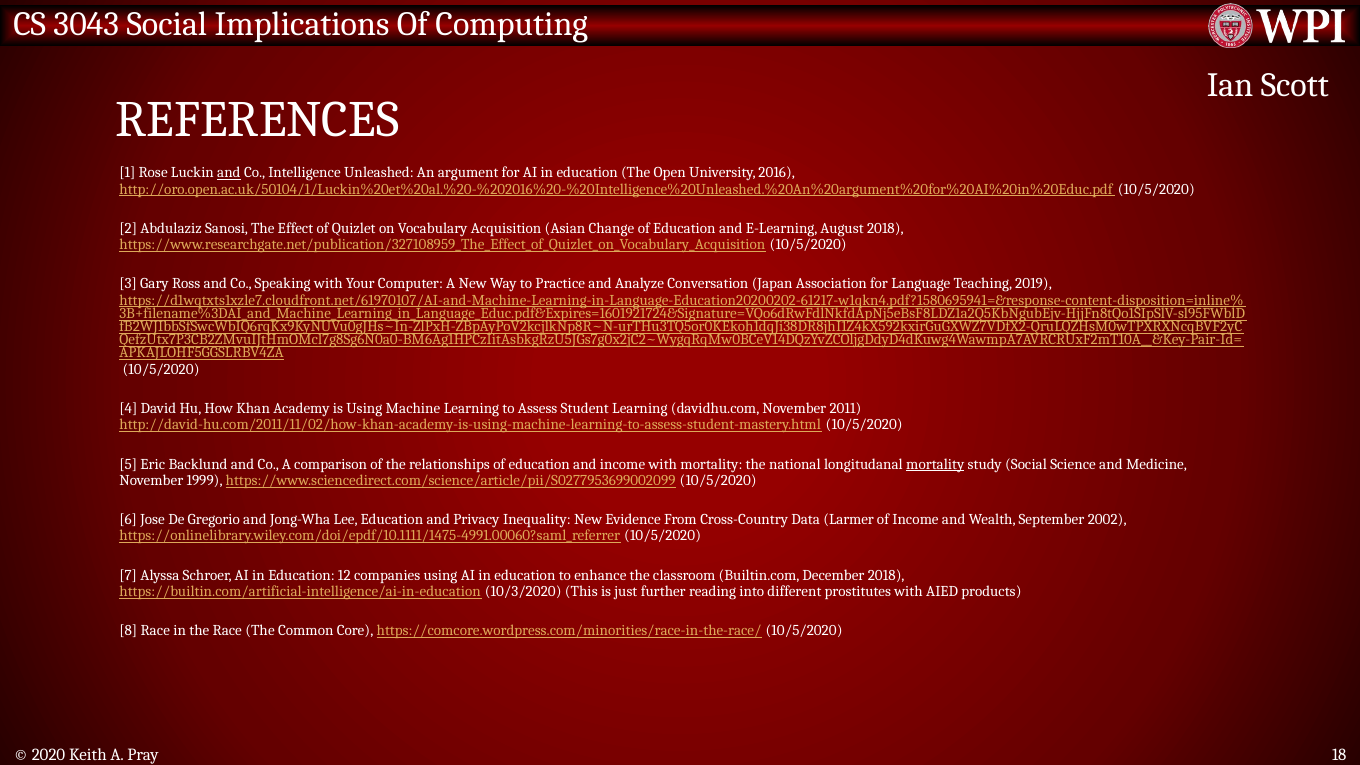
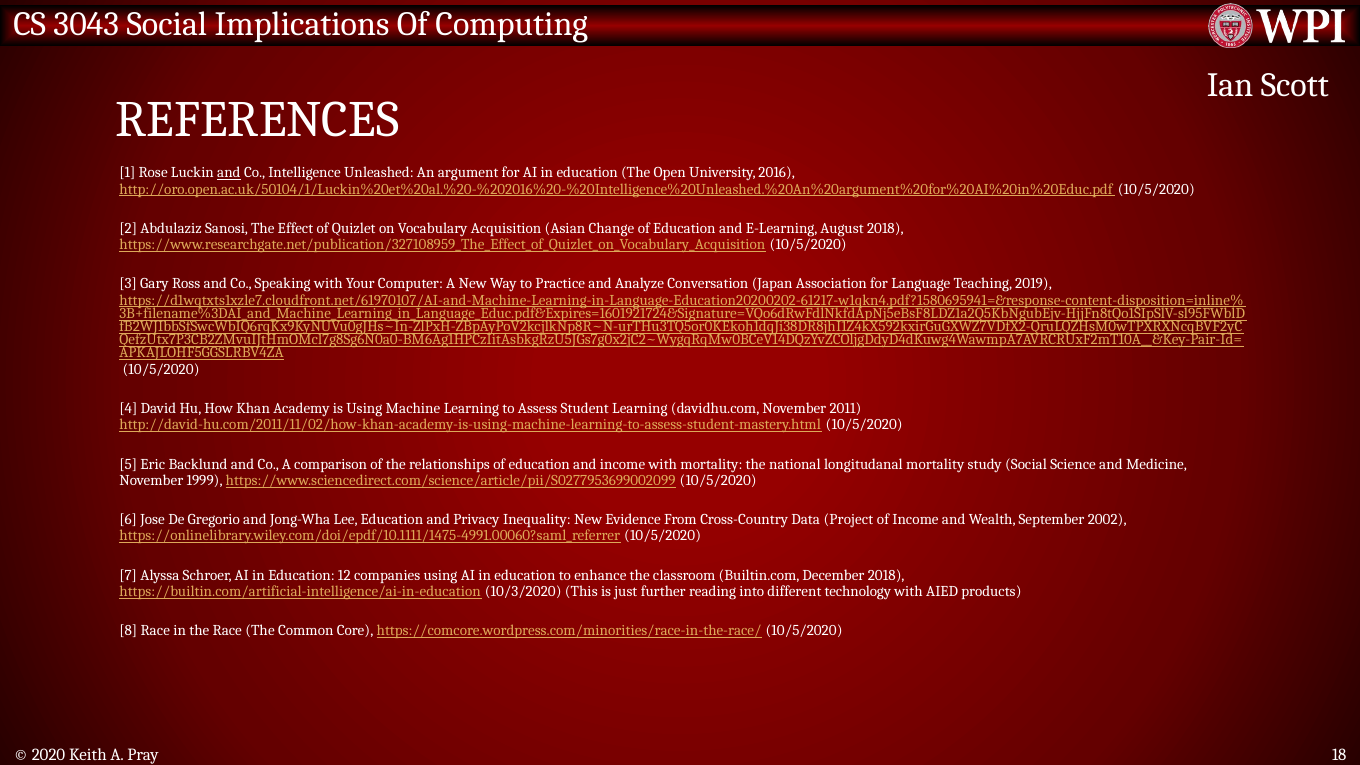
mortality at (935, 464) underline: present -> none
Larmer: Larmer -> Project
prostitutes: prostitutes -> technology
